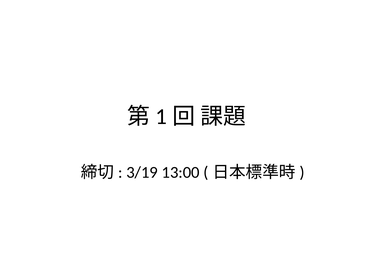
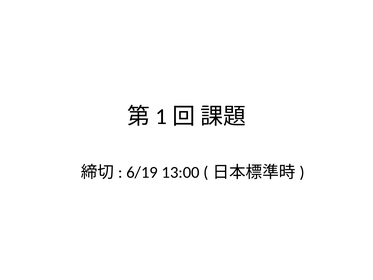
3/19: 3/19 -> 6/19
